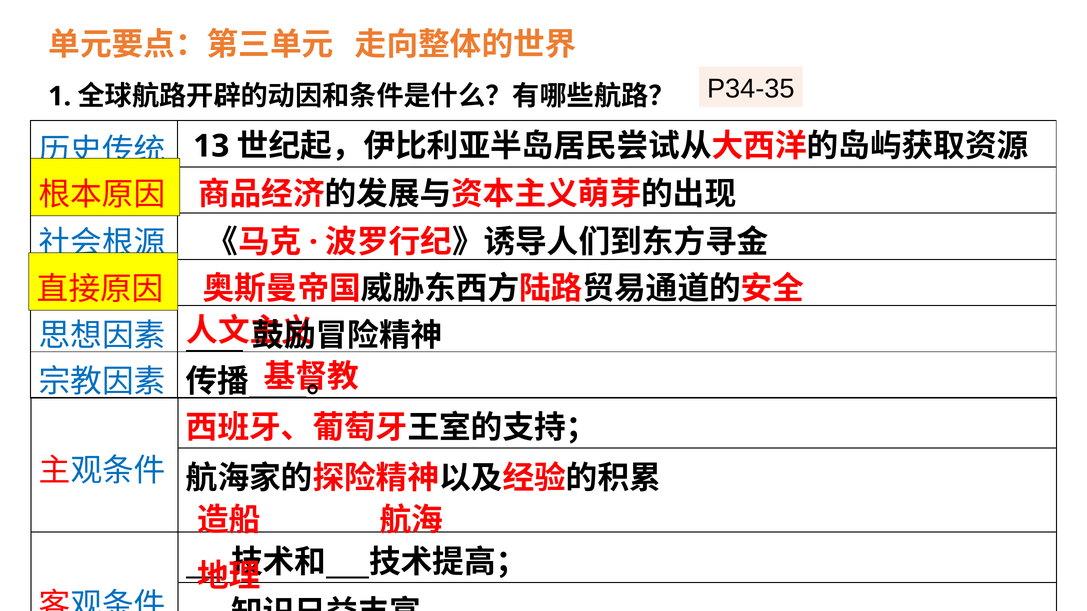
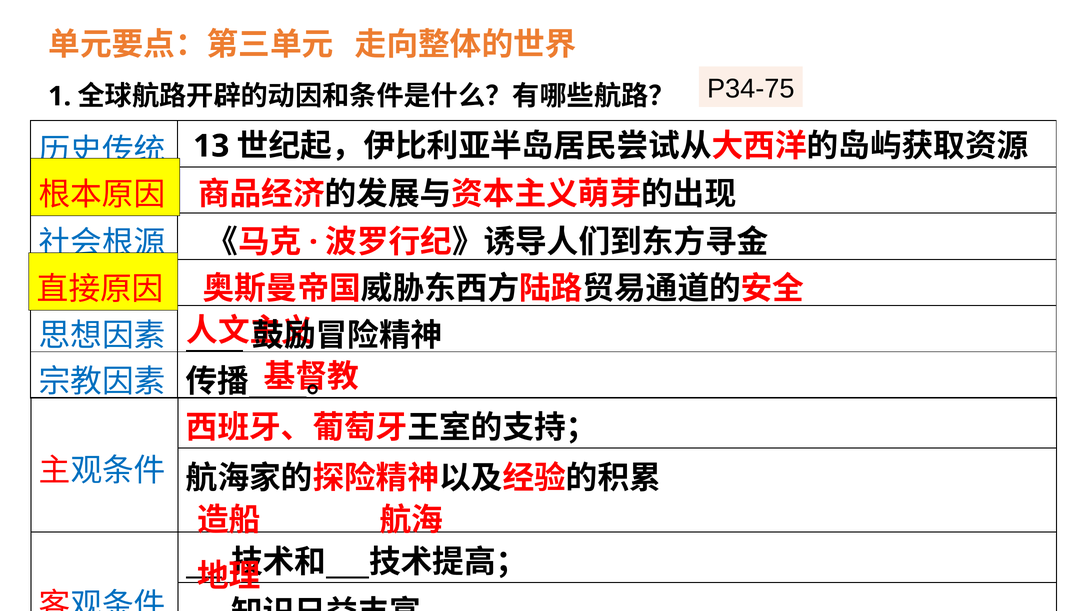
P34-35: P34-35 -> P34-75
